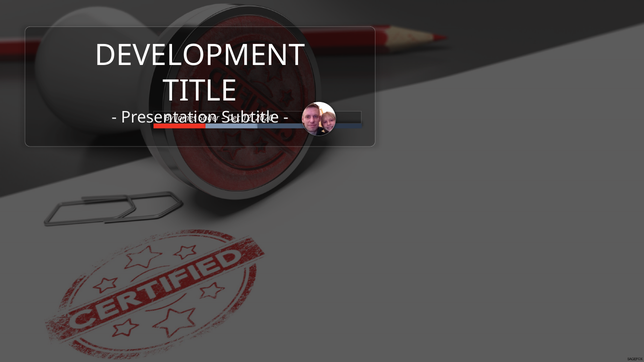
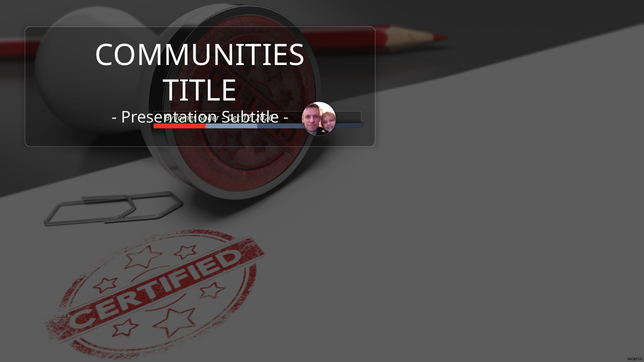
DEVELOPMENT: DEVELOPMENT -> COMMUNITIES
